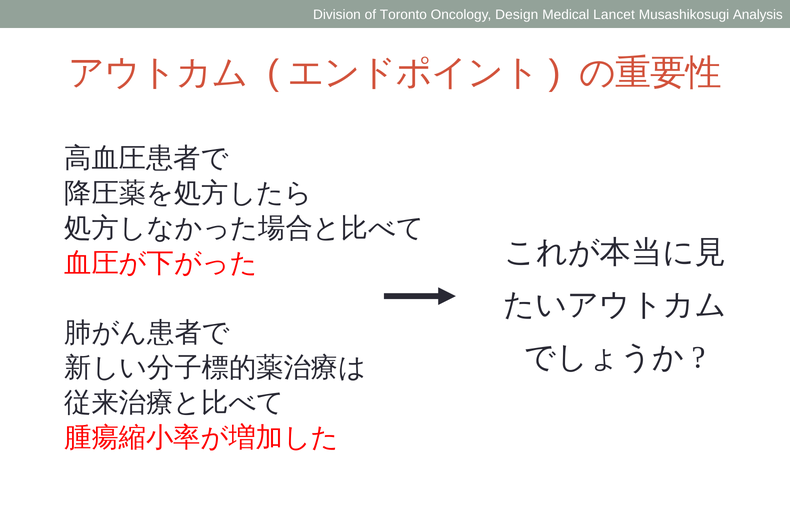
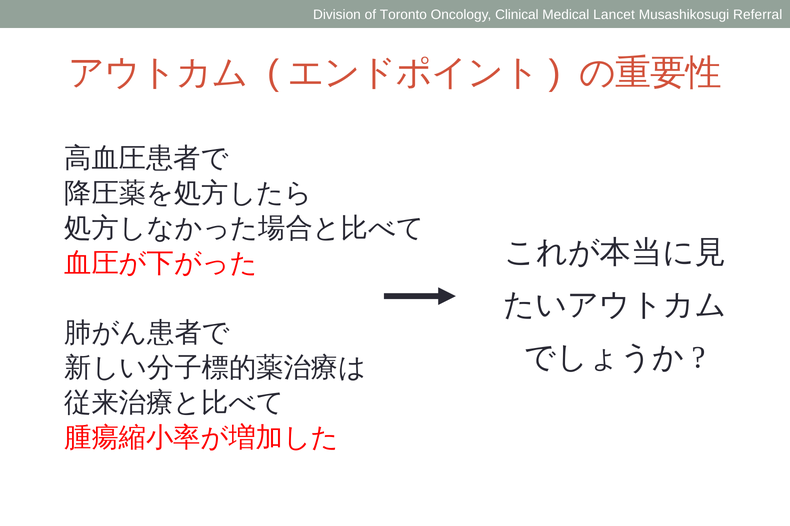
Design: Design -> Clinical
Analysis: Analysis -> Referral
